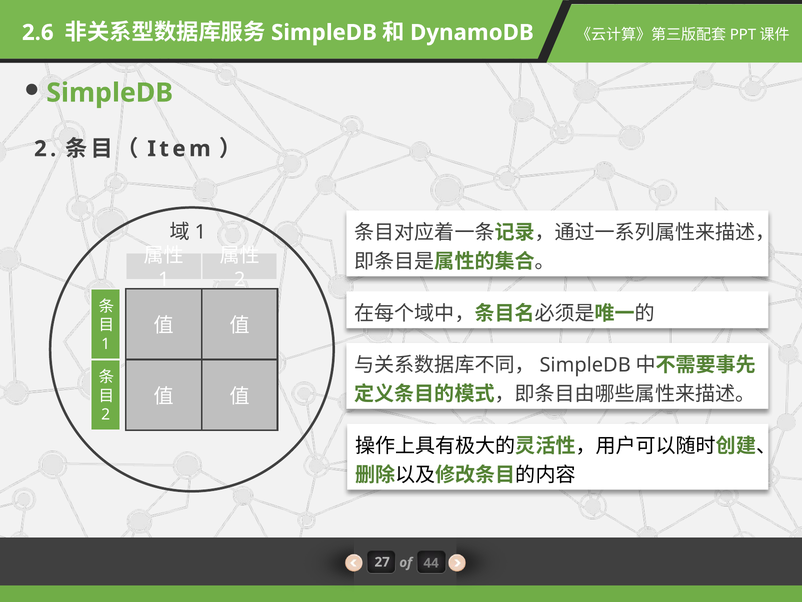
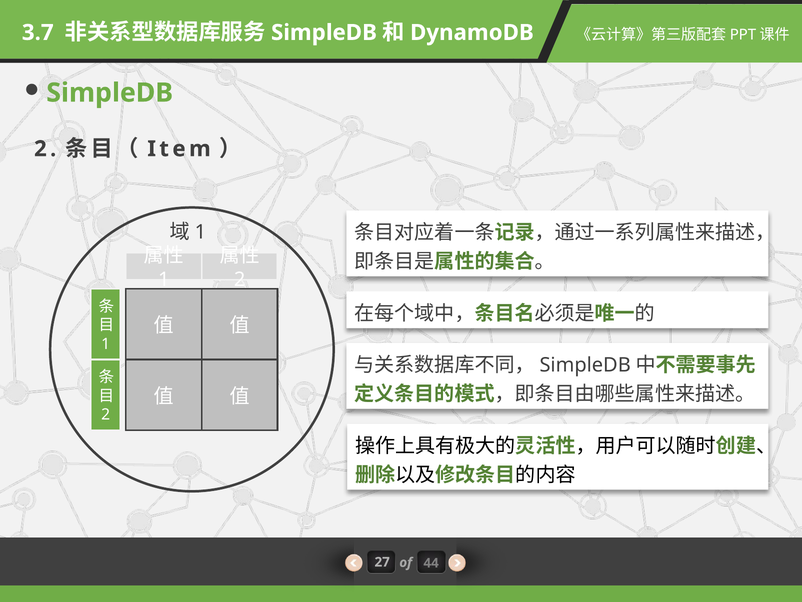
2.6: 2.6 -> 3.7
